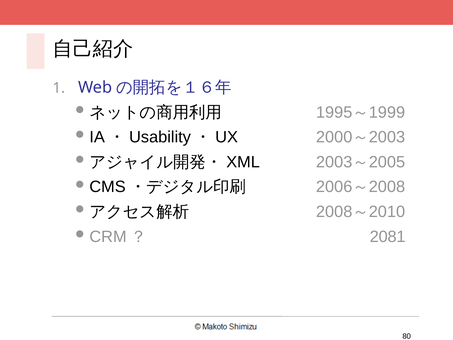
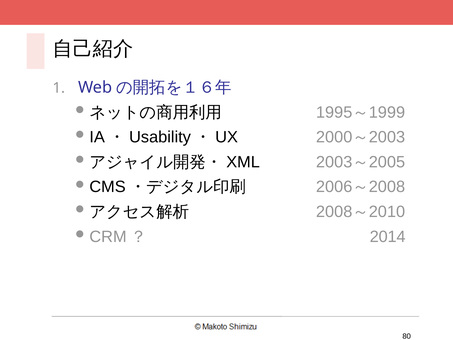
2081: 2081 -> 2014
